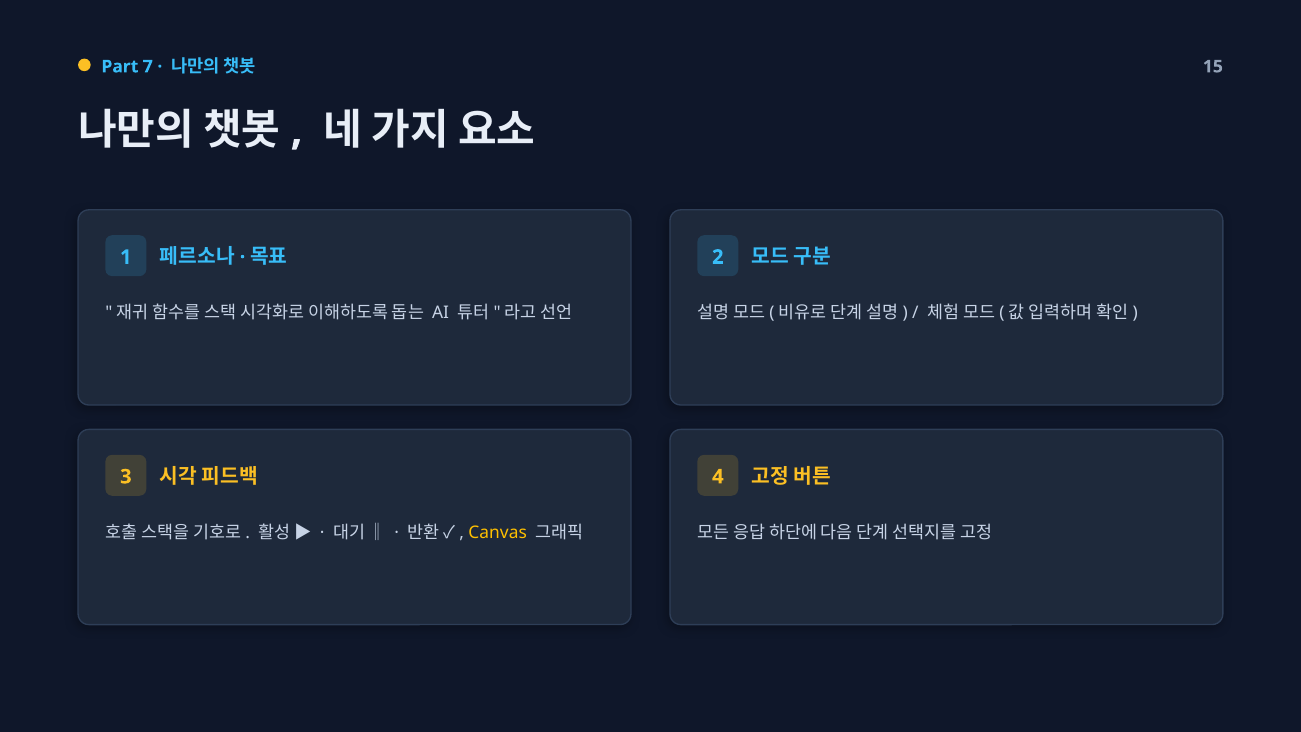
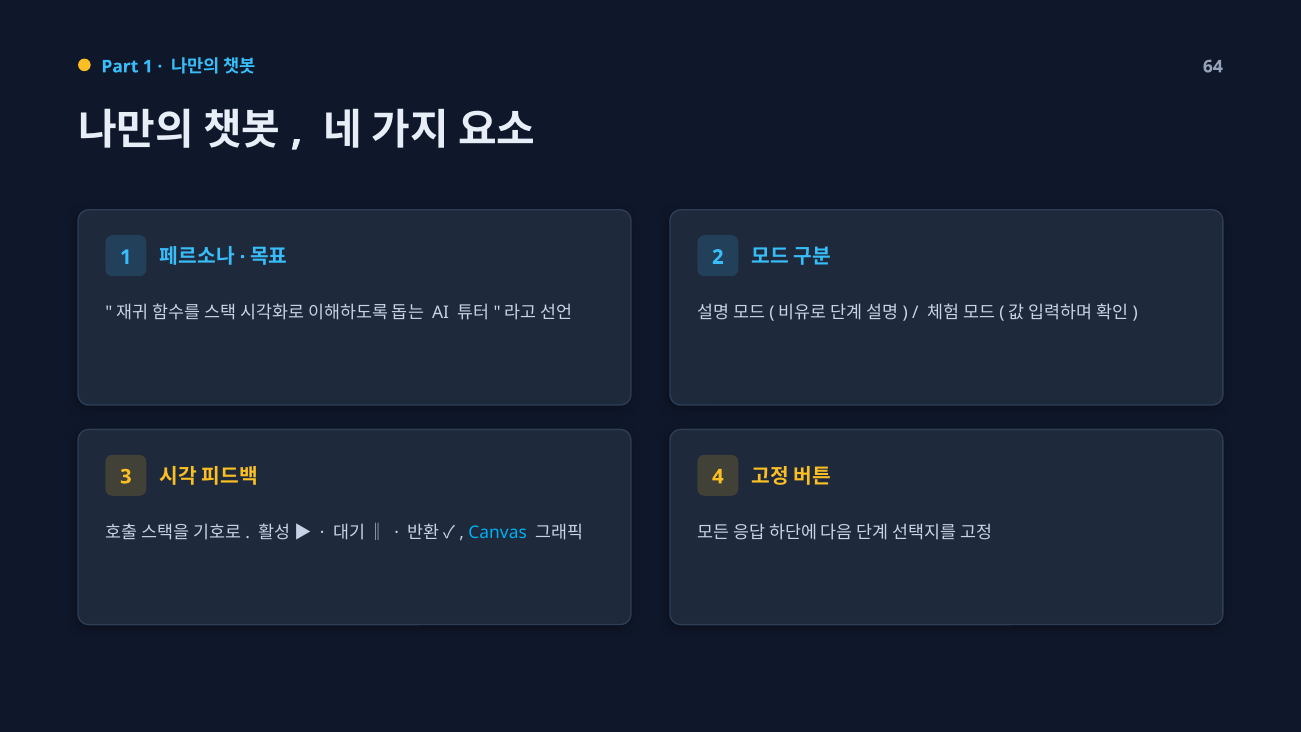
Part 7: 7 -> 1
15: 15 -> 64
Canvas colour: yellow -> light blue
